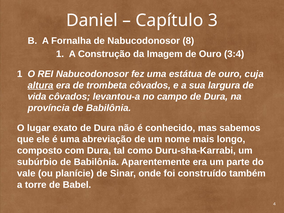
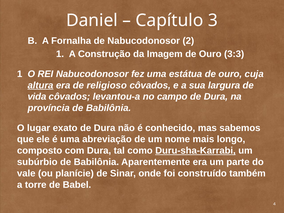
8: 8 -> 2
3:4: 3:4 -> 3:3
trombeta: trombeta -> religioso
Duru-sha-Karrabi underline: none -> present
